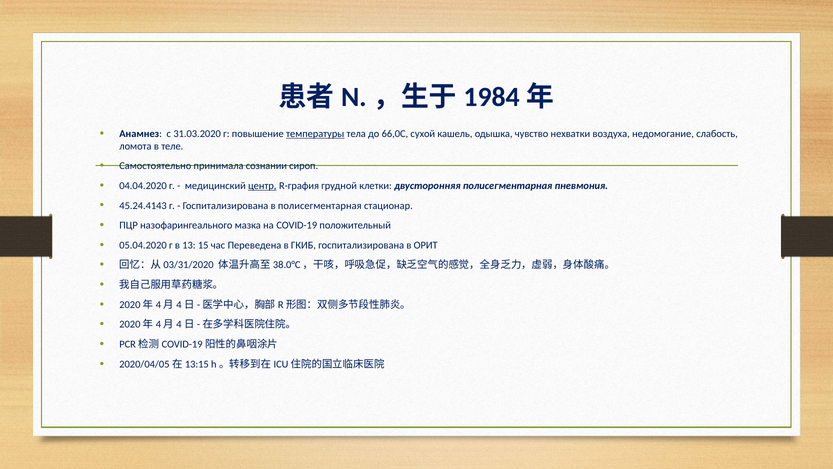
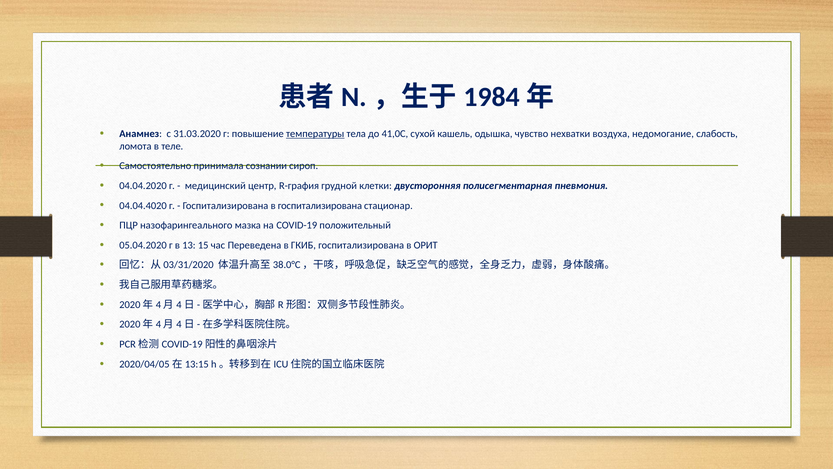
66,0С: 66,0С -> 41,0С
центр underline: present -> none
45.24.4143: 45.24.4143 -> 04.04.4020
в полисегментарная: полисегментарная -> госпитализирована
